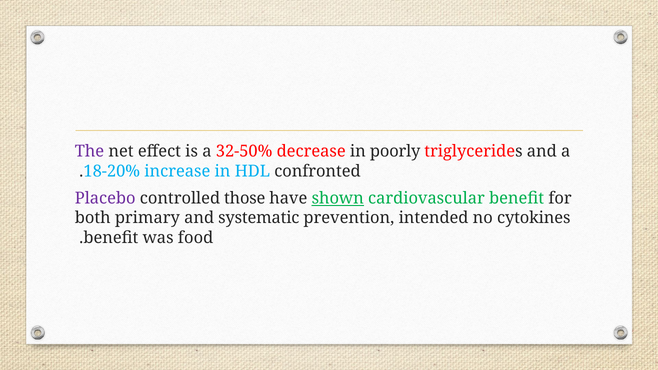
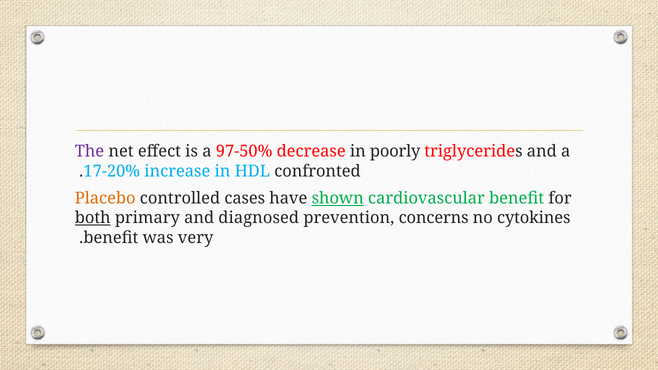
32-50%: 32-50% -> 97-50%
18-20%: 18-20% -> 17-20%
Placebo colour: purple -> orange
those: those -> cases
both underline: none -> present
systematic: systematic -> diagnosed
intended: intended -> concerns
food: food -> very
